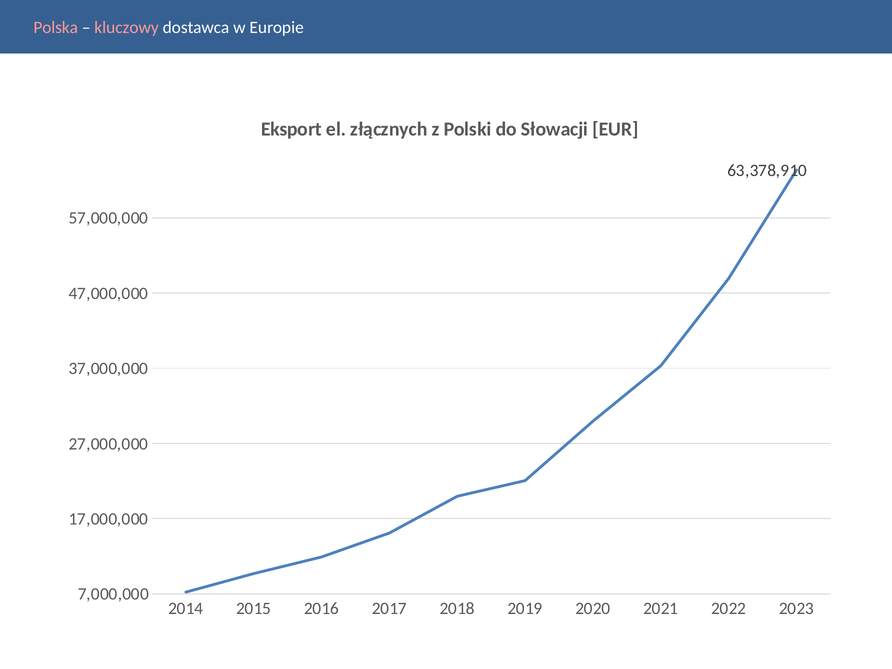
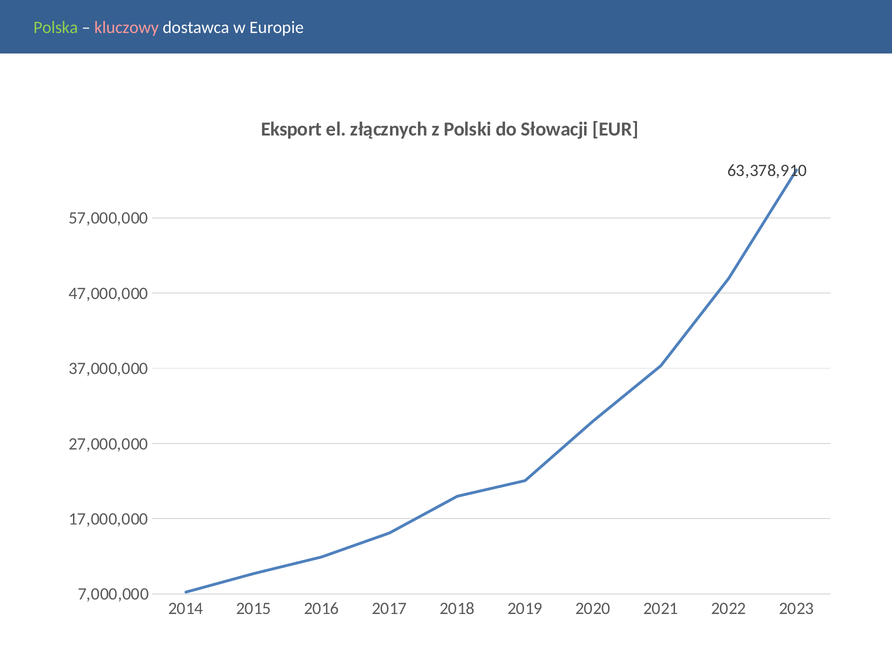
Polska colour: pink -> light green
